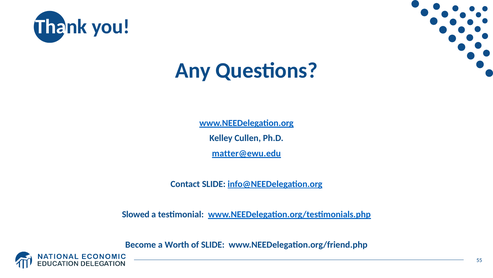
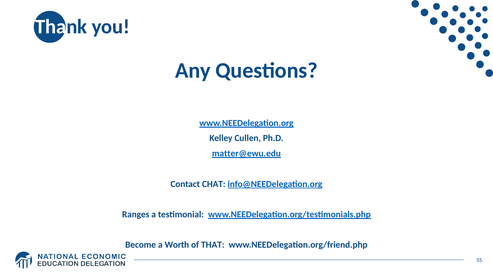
Contact SLIDE: SLIDE -> CHAT
Slowed: Slowed -> Ranges
of SLIDE: SLIDE -> THAT
